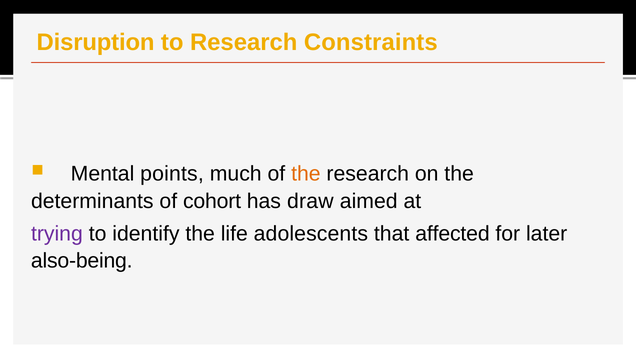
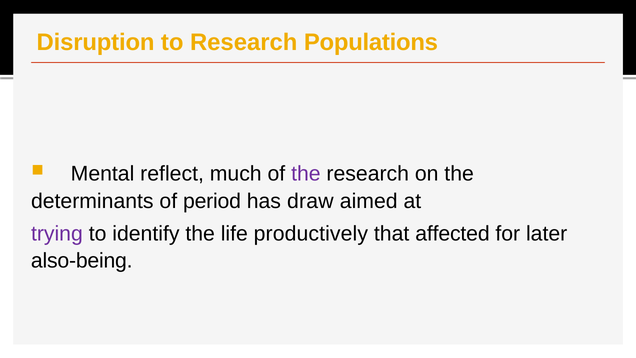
Constraints: Constraints -> Populations
points: points -> reflect
the at (306, 174) colour: orange -> purple
cohort: cohort -> period
adolescents: adolescents -> productively
